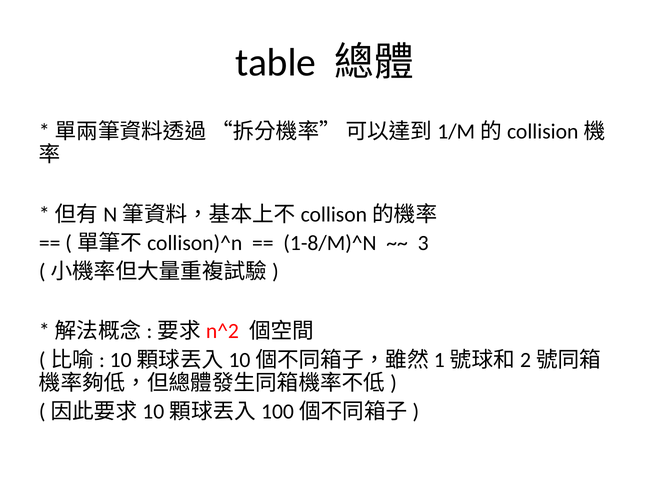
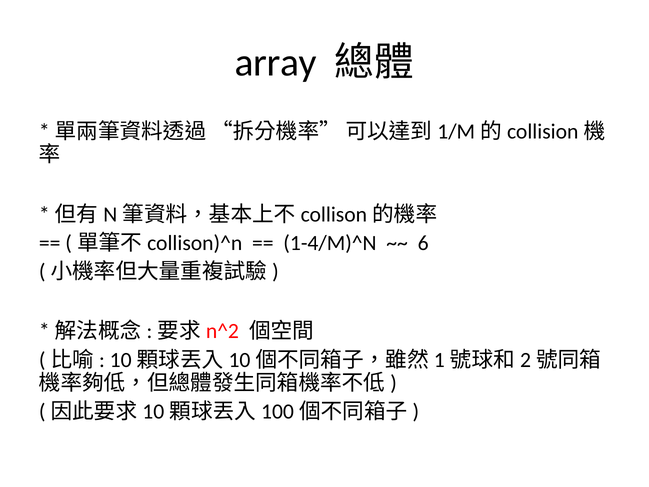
table: table -> array
1-8/M)^N: 1-8/M)^N -> 1-4/M)^N
3: 3 -> 6
